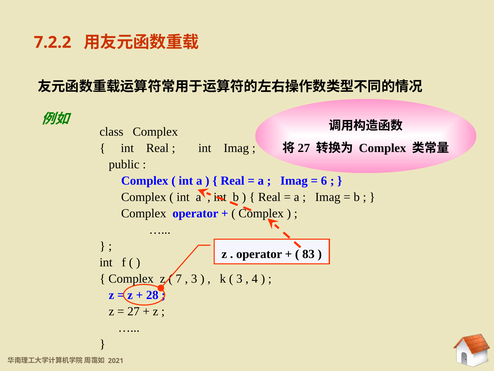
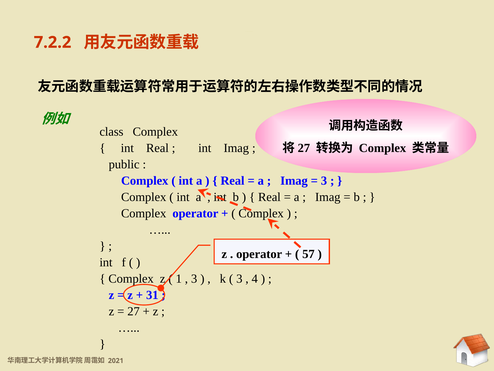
6 at (324, 180): 6 -> 3
83: 83 -> 57
7: 7 -> 1
28: 28 -> 31
